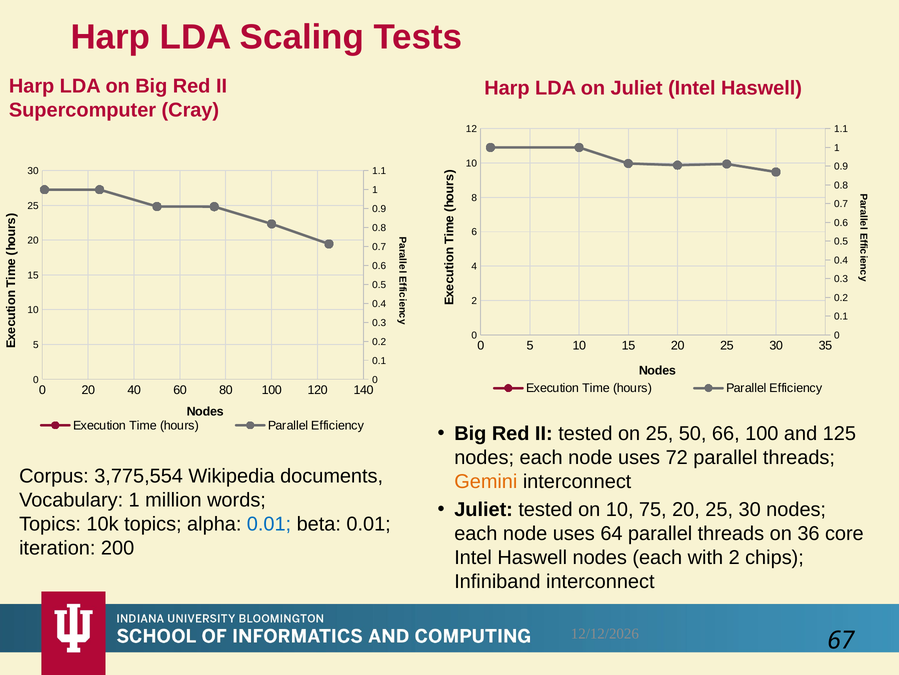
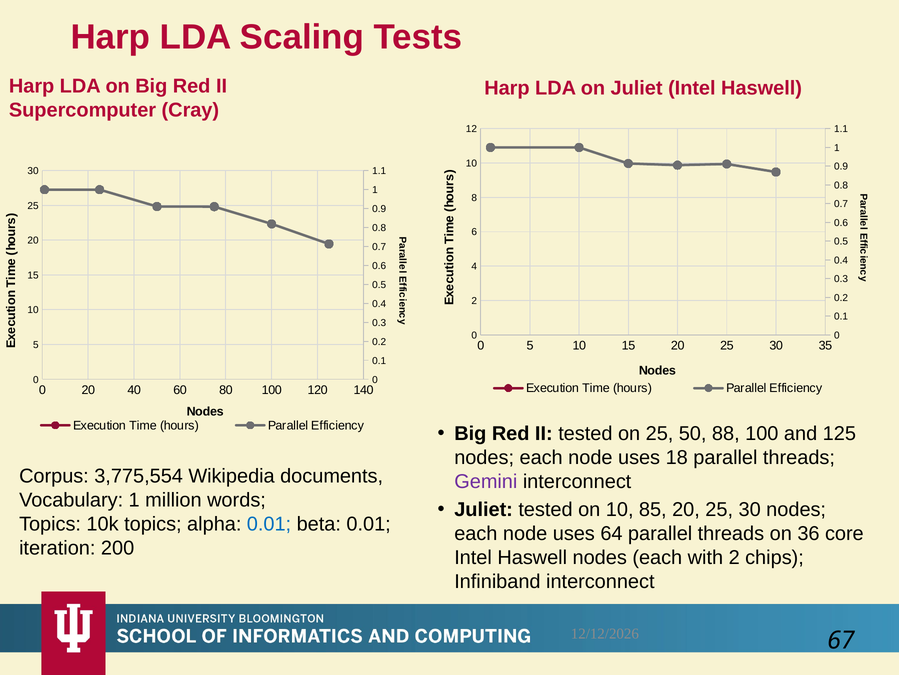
66: 66 -> 88
72: 72 -> 18
Gemini colour: orange -> purple
75: 75 -> 85
